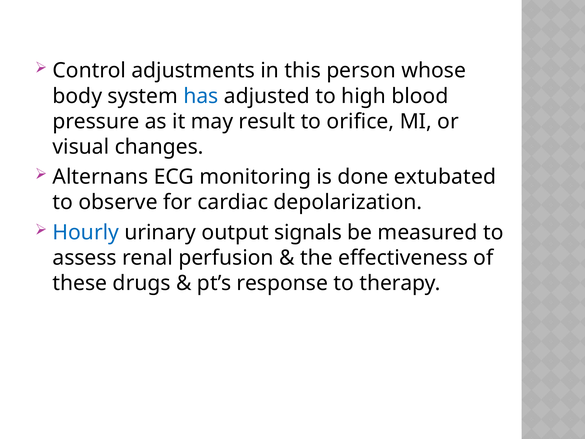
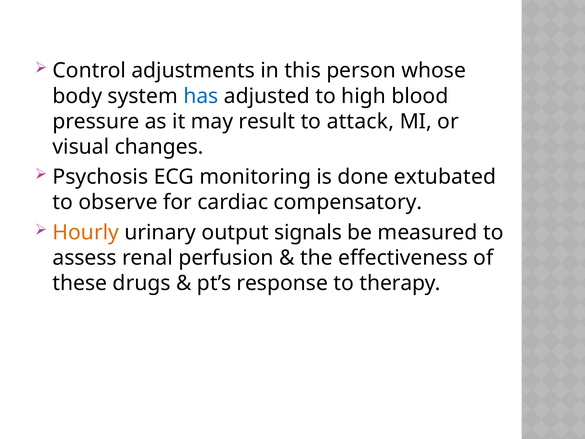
orifice: orifice -> attack
Alternans: Alternans -> Psychosis
depolarization: depolarization -> compensatory
Hourly colour: blue -> orange
